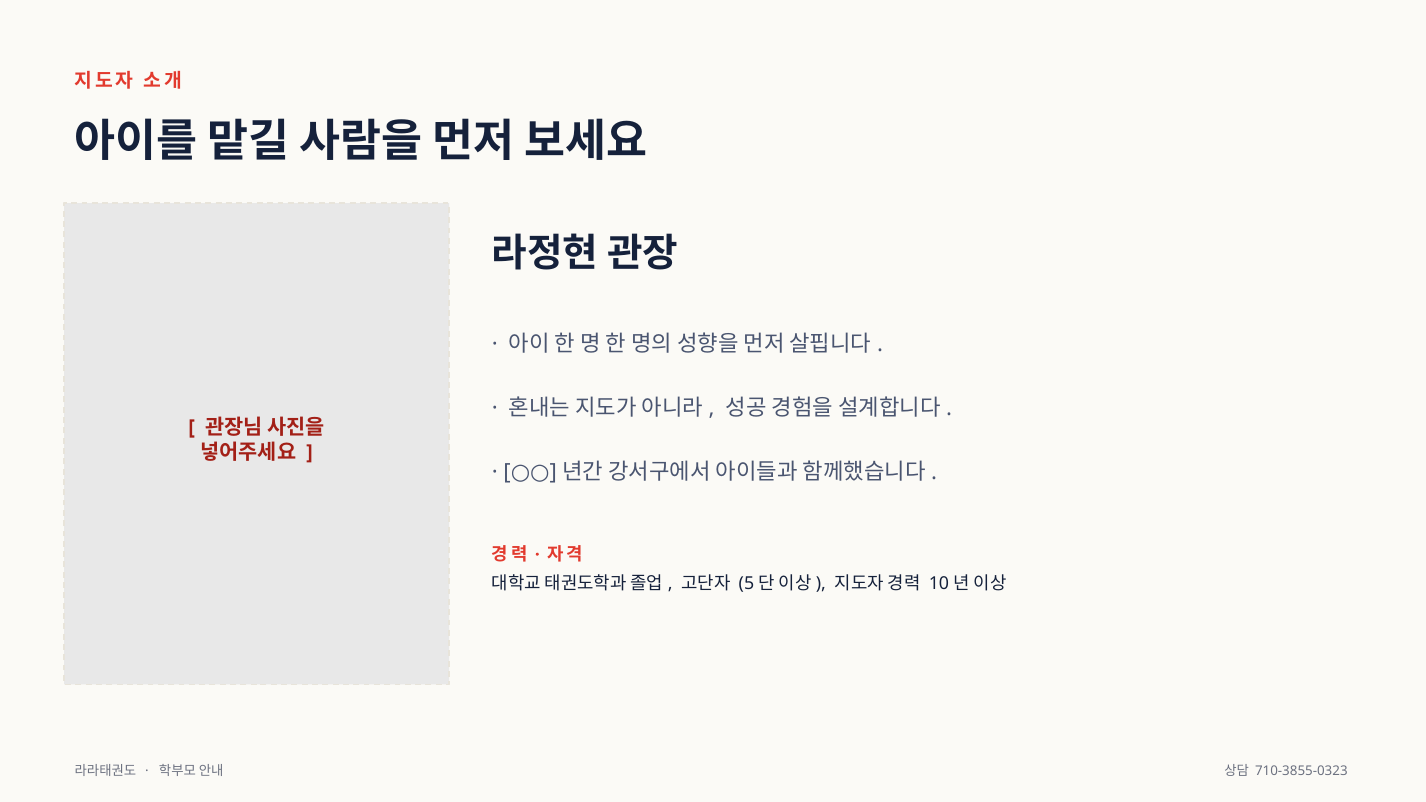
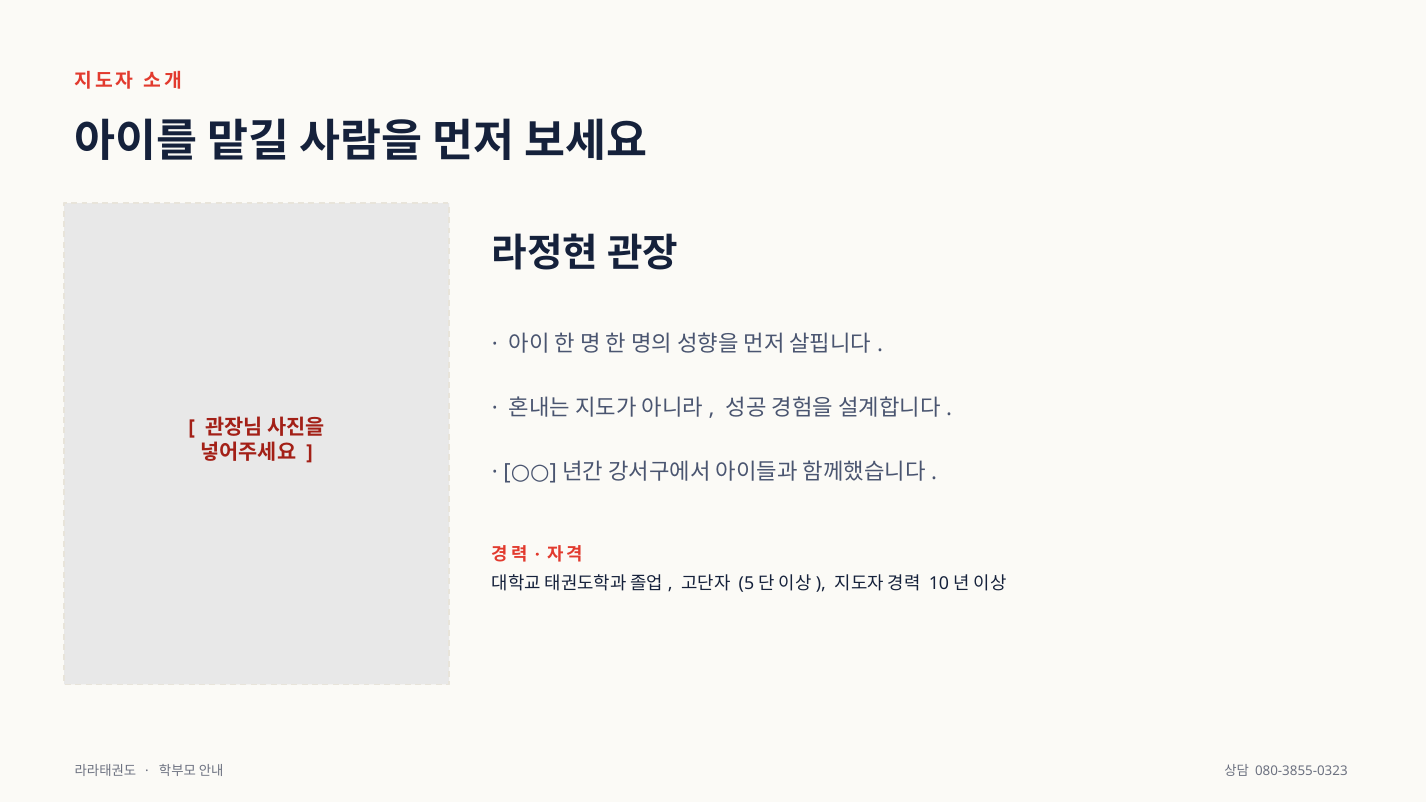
710-3855-0323: 710-3855-0323 -> 080-3855-0323
